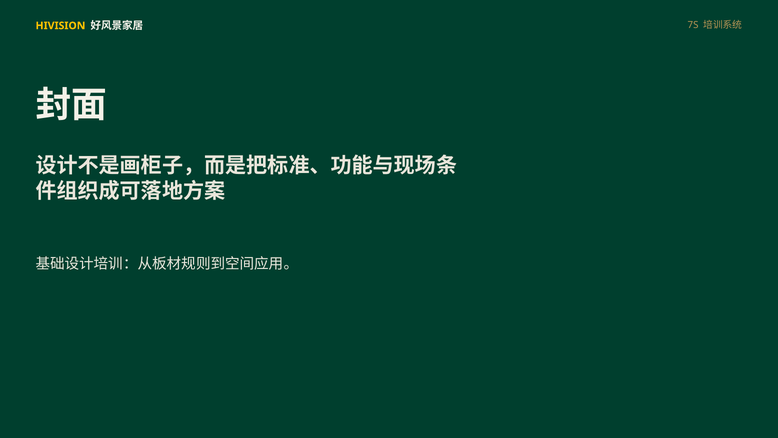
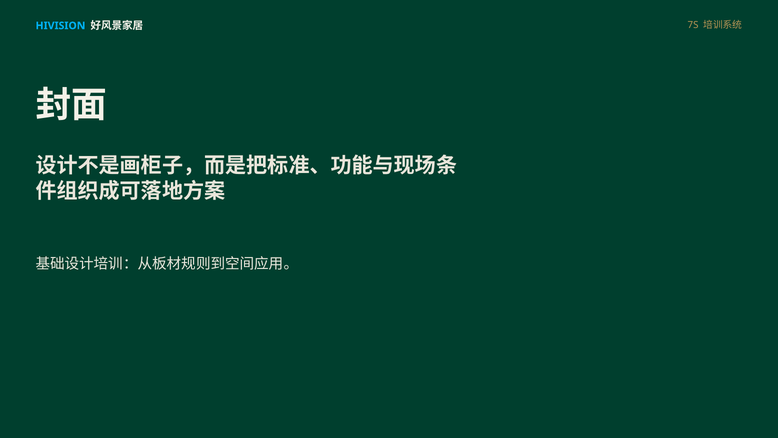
HIVISION colour: yellow -> light blue
